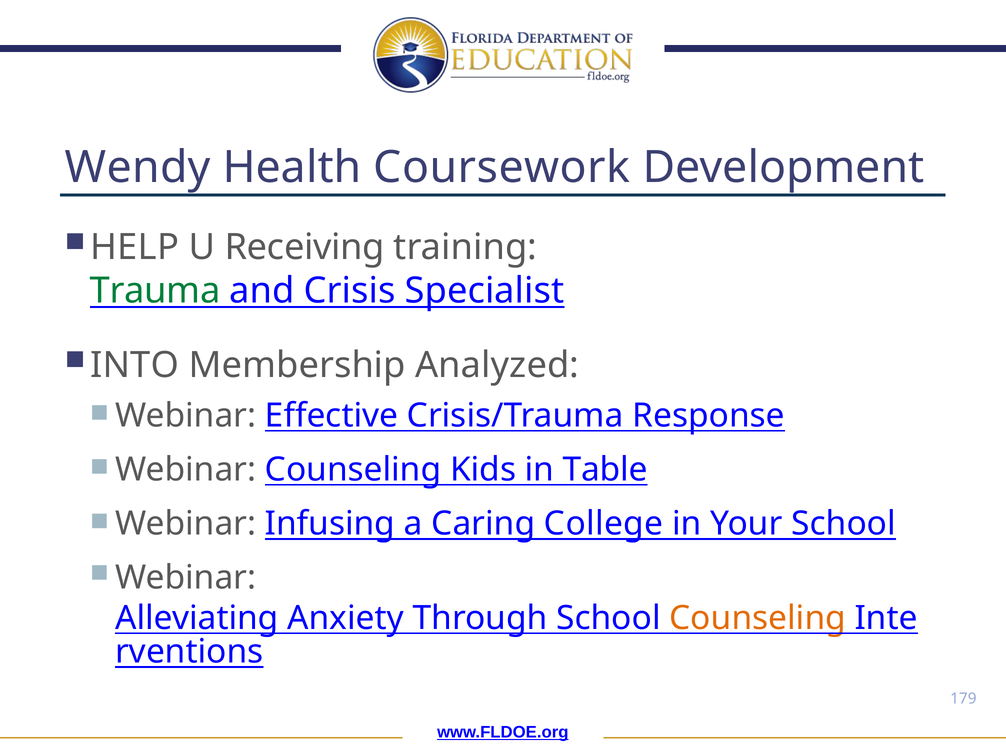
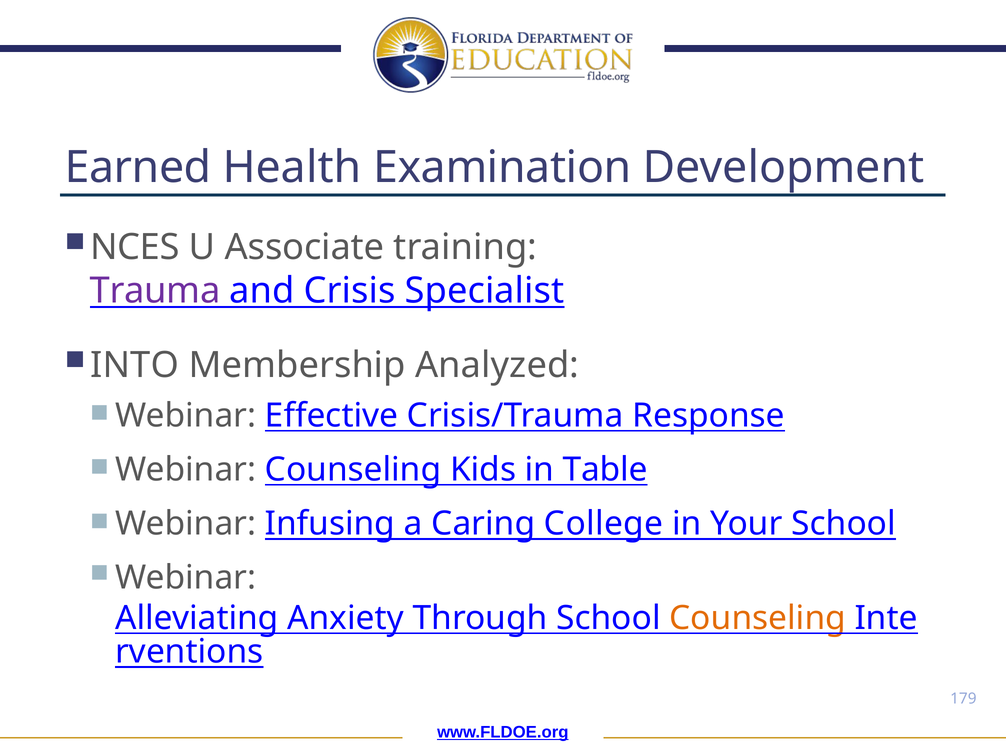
Wendy: Wendy -> Earned
Coursework: Coursework -> Examination
HELP: HELP -> NCES
Receiving: Receiving -> Associate
Trauma colour: green -> purple
